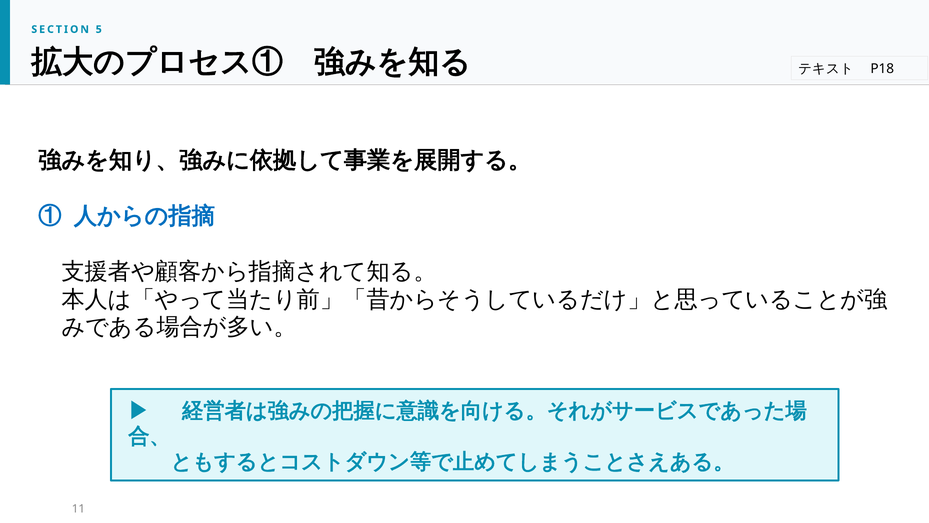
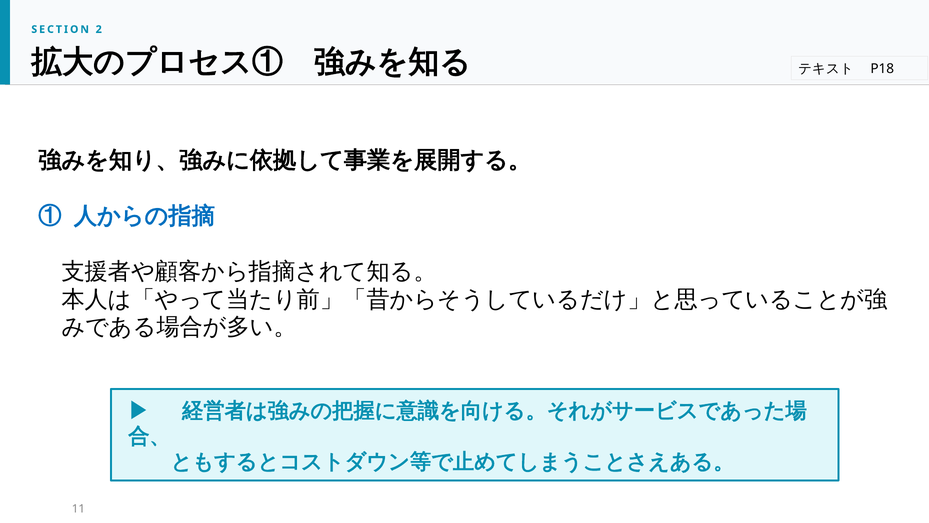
5: 5 -> 2
